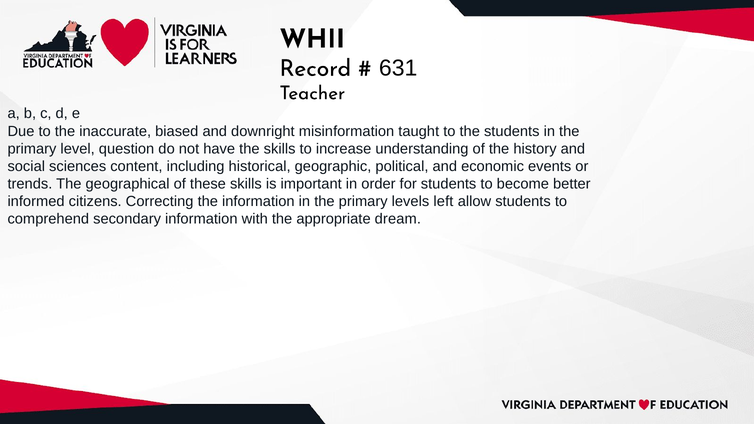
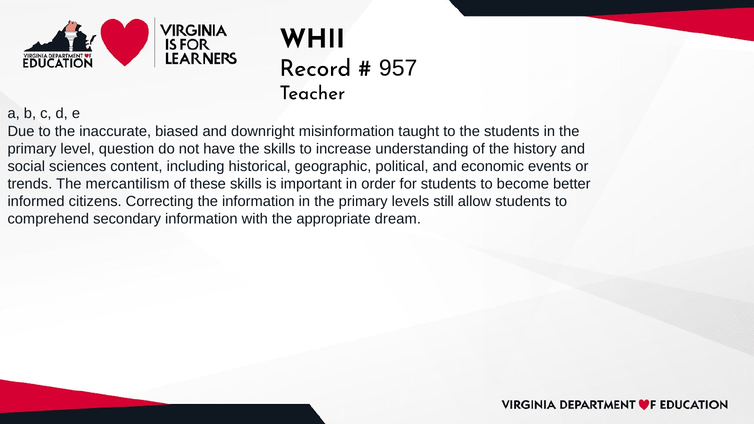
631: 631 -> 957
geographical: geographical -> mercantilism
left: left -> still
